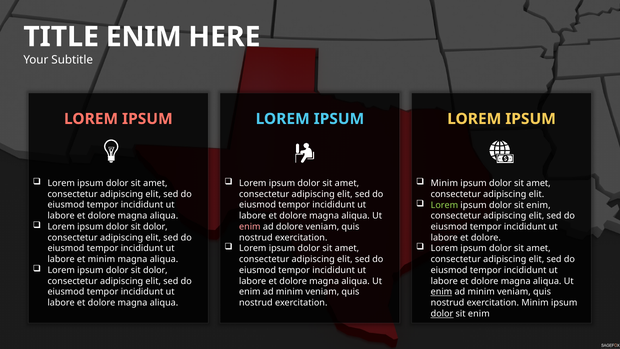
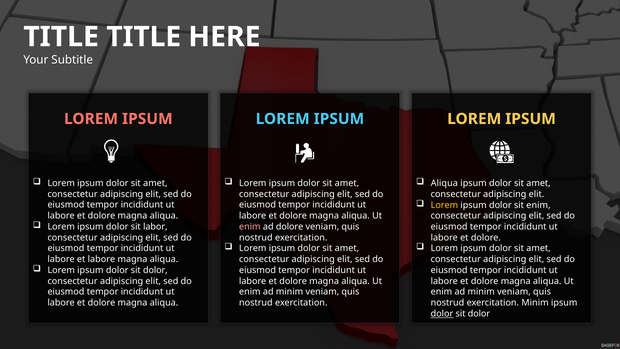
ENIM at (144, 37): ENIM -> TITLE
Minim at (444, 183): Minim -> Aliqua
Lorem at (444, 205) colour: light green -> yellow
dolor at (155, 227): dolor -> labor
et minim: minim -> labore
enim at (441, 292) underline: present -> none
enim at (479, 313): enim -> dolor
